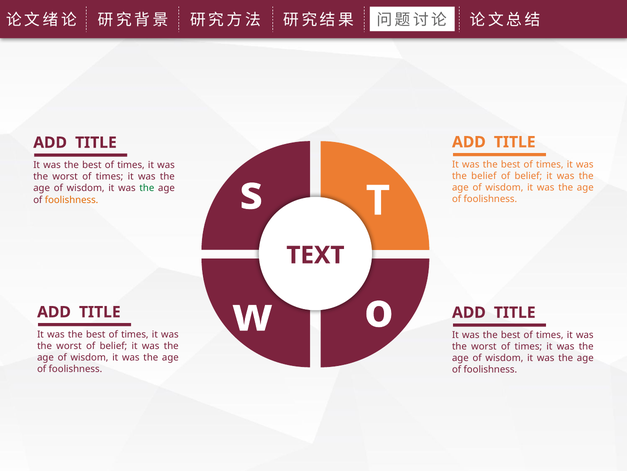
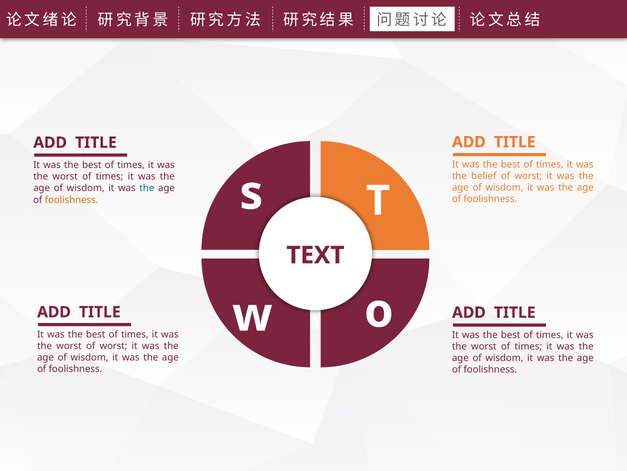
belief at (528, 176): belief -> worst
the at (147, 188) colour: green -> blue
worst of belief: belief -> worst
